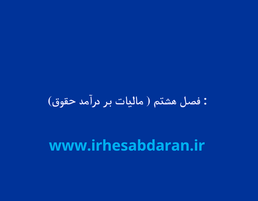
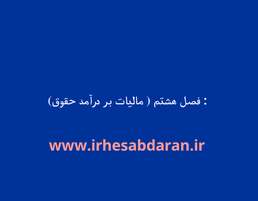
www.irhesabdaran.ir colour: light blue -> pink
